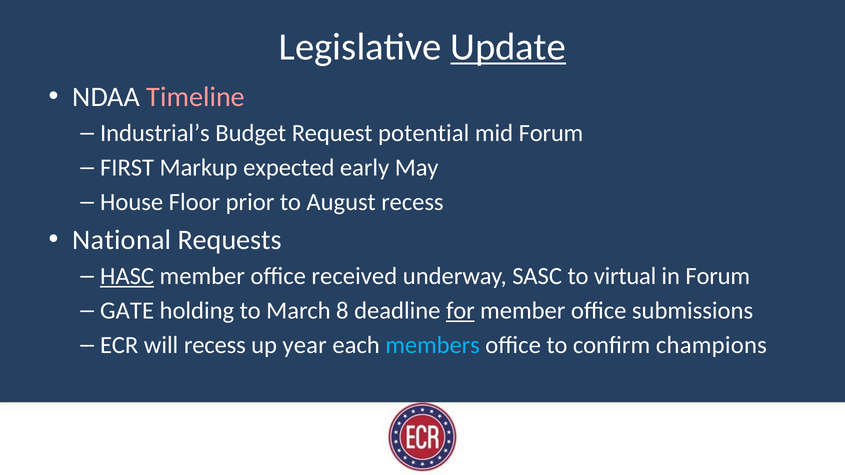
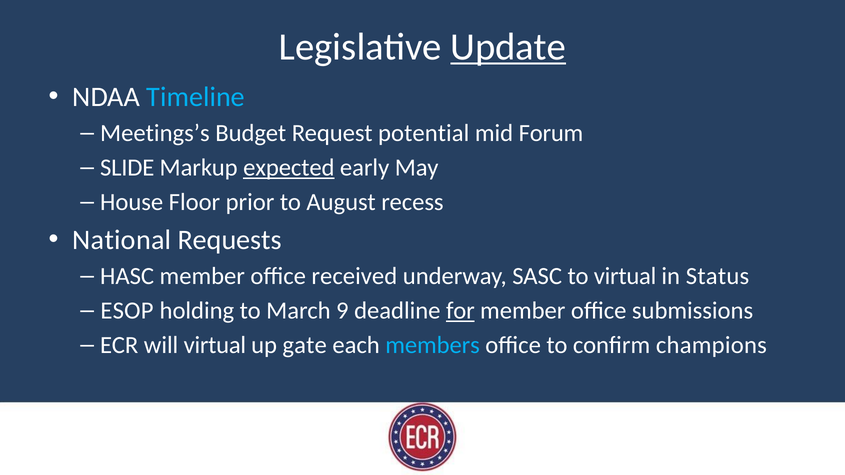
Timeline colour: pink -> light blue
Industrial’s: Industrial’s -> Meetings’s
FIRST: FIRST -> SLIDE
expected underline: none -> present
HASC underline: present -> none
in Forum: Forum -> Status
GATE: GATE -> ESOP
8: 8 -> 9
will recess: recess -> virtual
year: year -> gate
